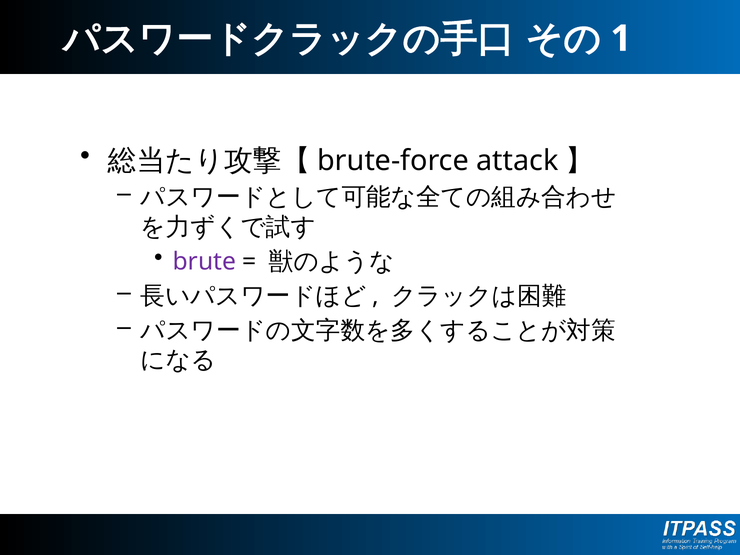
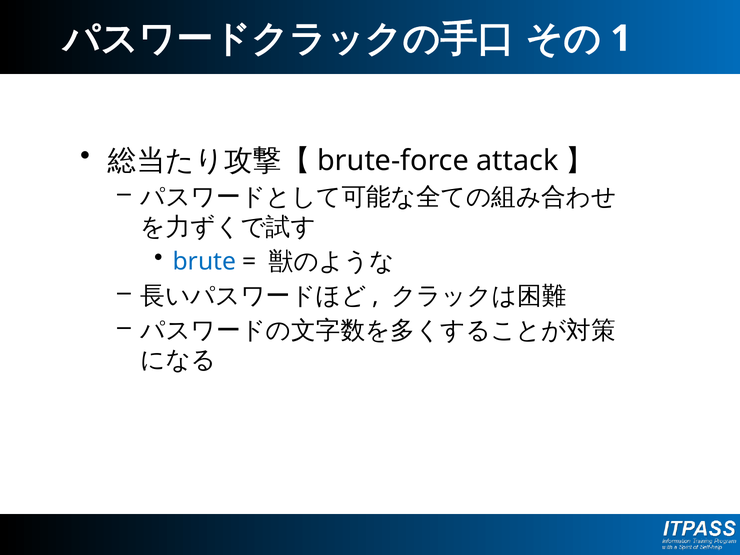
brute colour: purple -> blue
